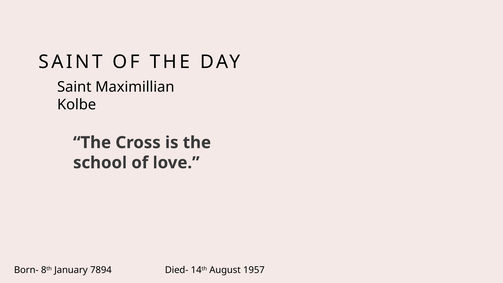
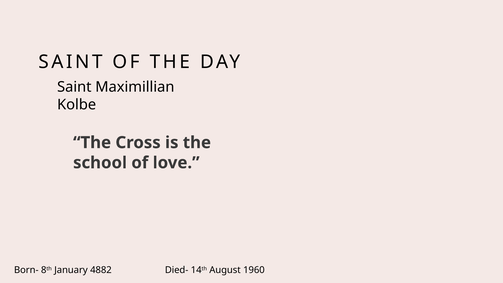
7894: 7894 -> 4882
1957: 1957 -> 1960
